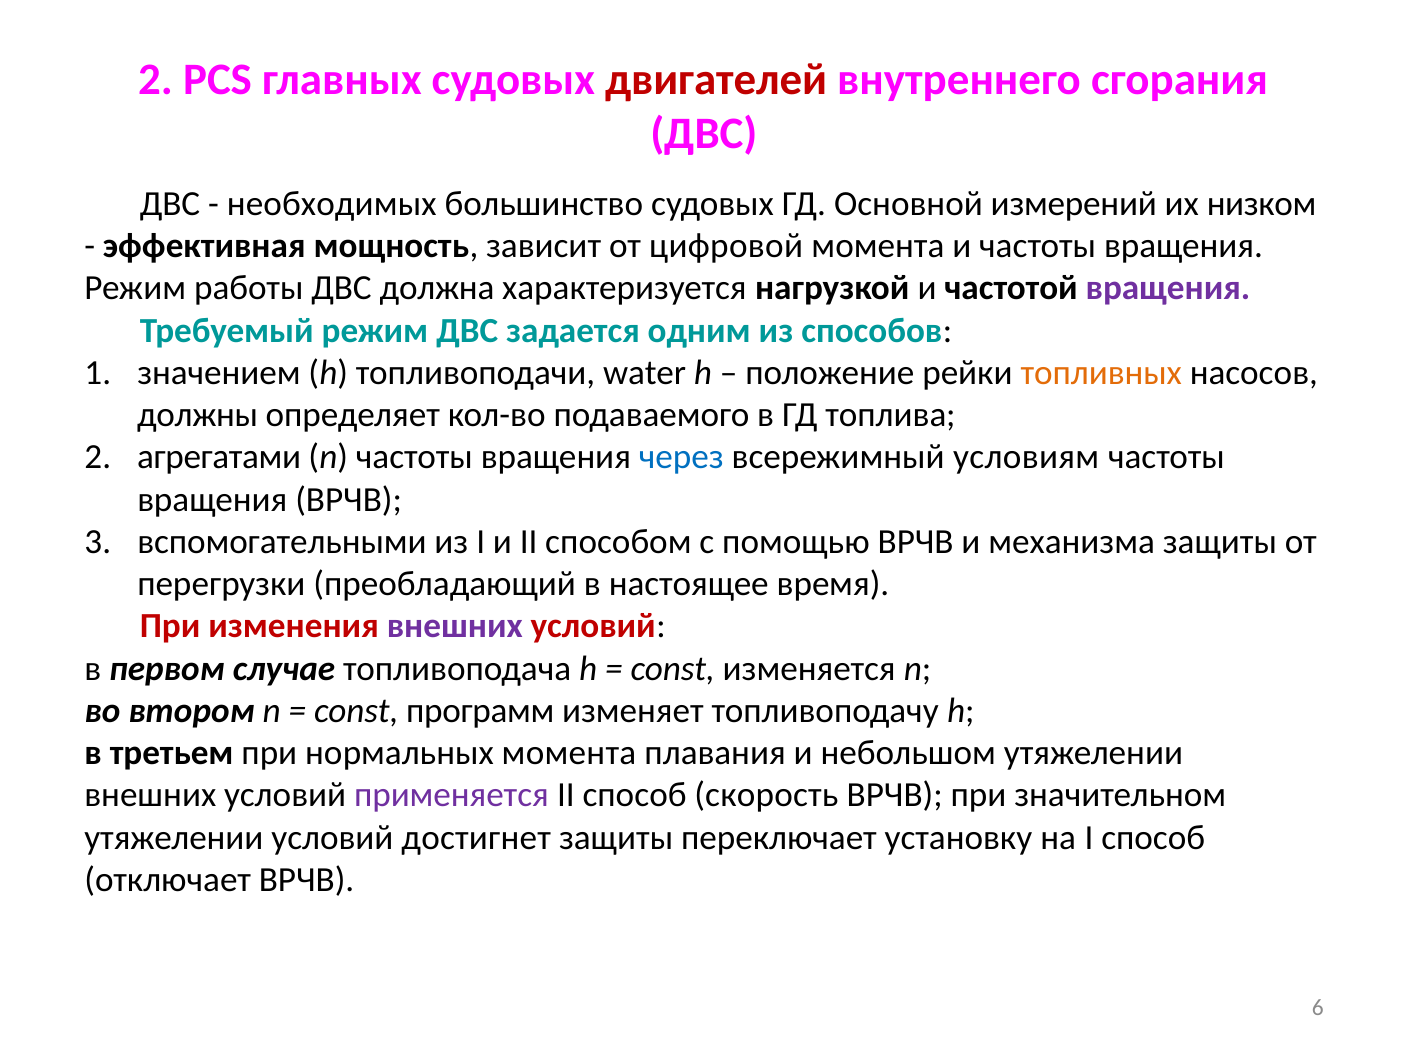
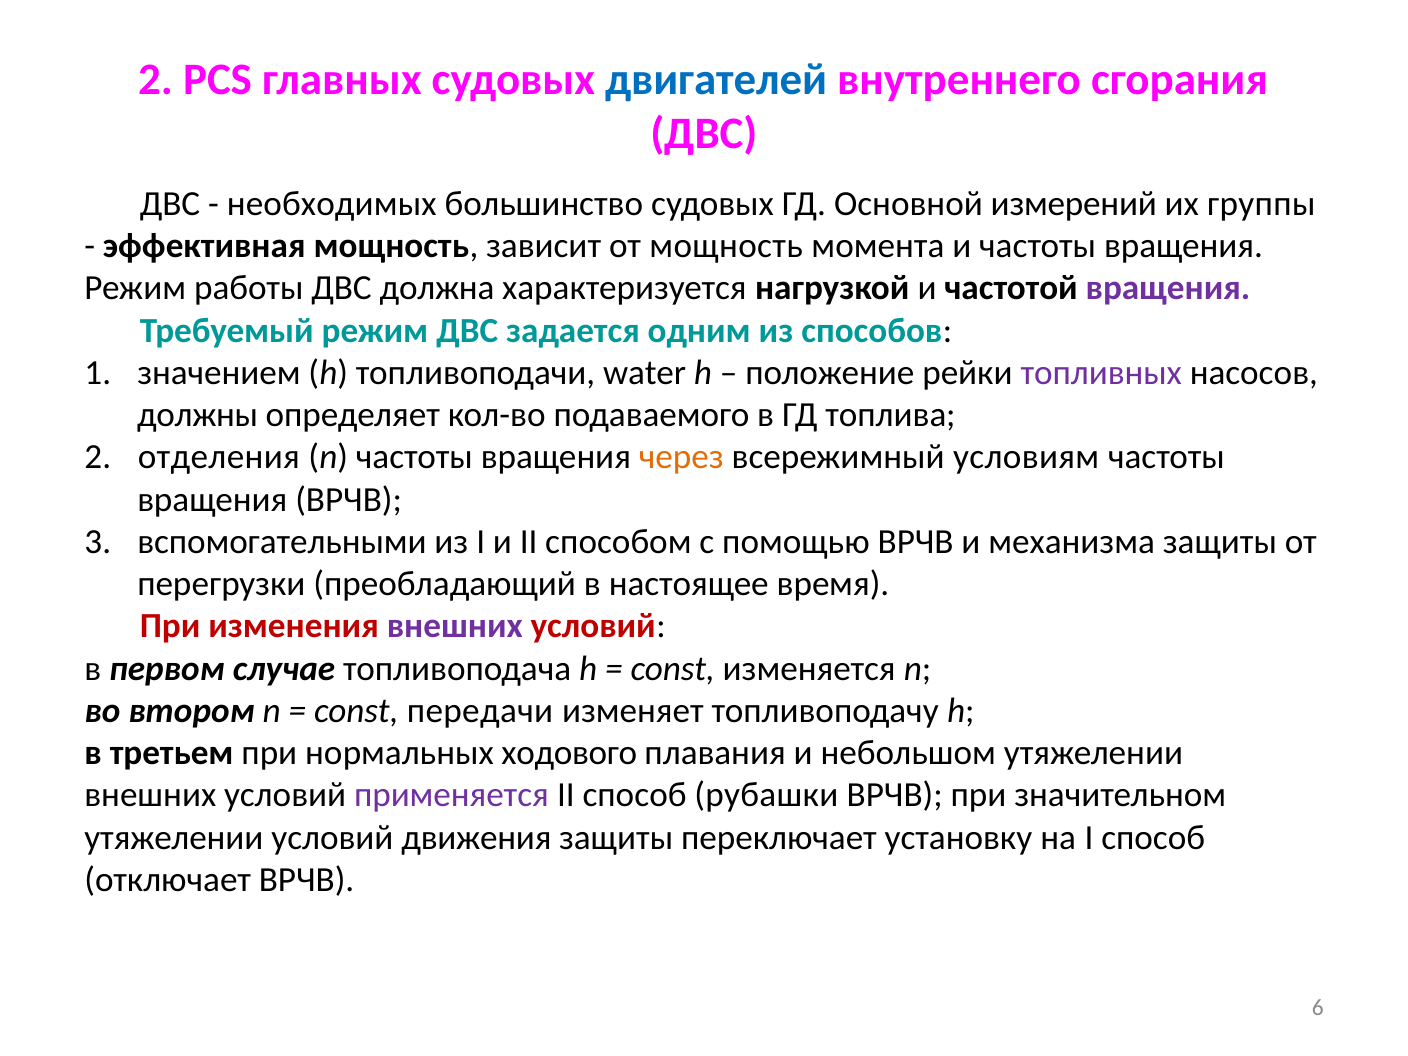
двигателей colour: red -> blue
низком: низком -> группы
от цифровой: цифровой -> мощность
топливных colour: orange -> purple
агрегатами: агрегатами -> отделения
через colour: blue -> orange
программ: программ -> передачи
нормальных момента: момента -> ходового
скорость: скорость -> рубашки
достигнет: достигнет -> движения
